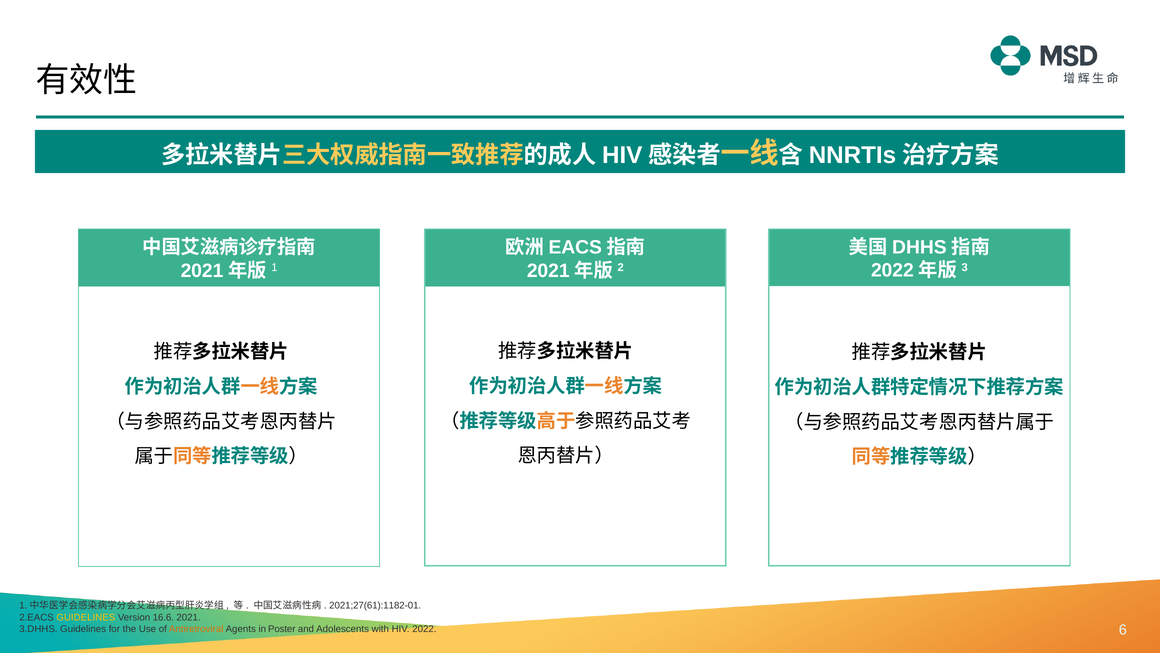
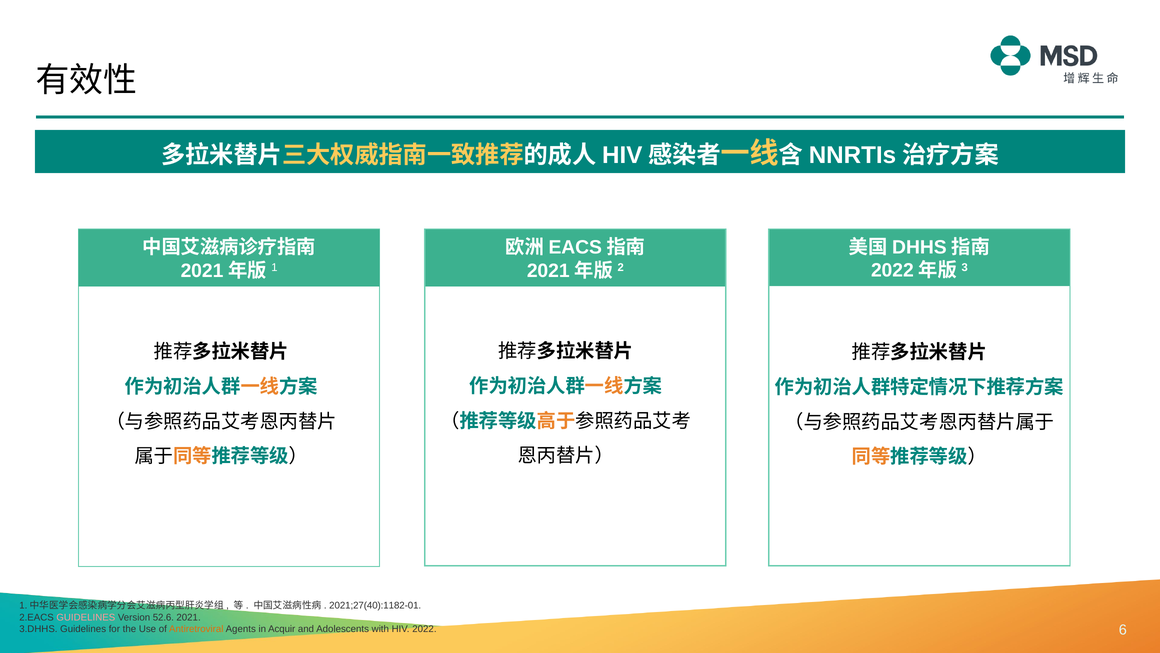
2021;27(61):1182-01: 2021;27(61):1182-01 -> 2021;27(40):1182-01
GUIDELINES at (86, 617) colour: yellow -> pink
16.6: 16.6 -> 52.6
Poster: Poster -> Acquir
